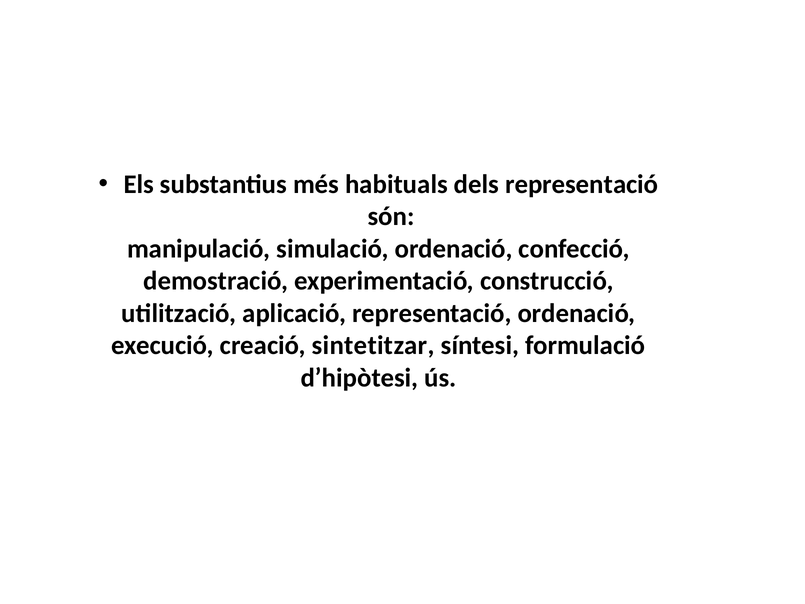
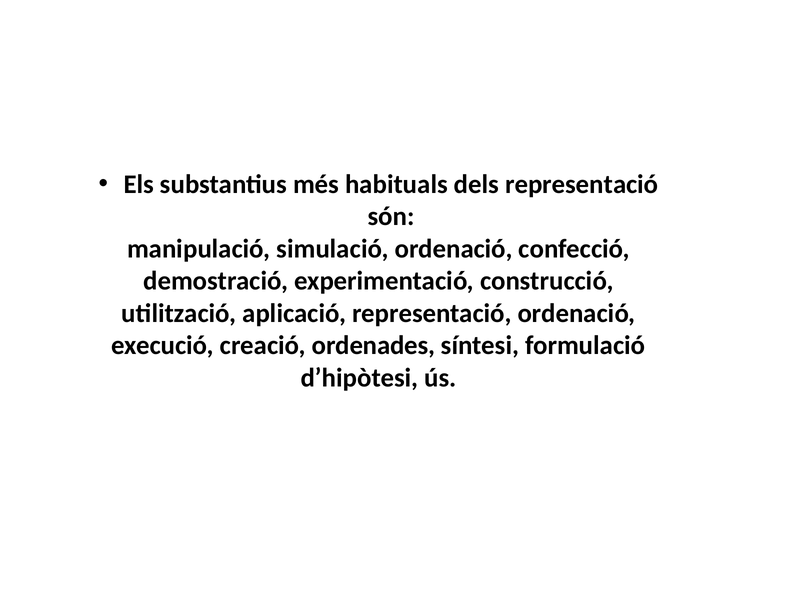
sintetitzar: sintetitzar -> ordenades
